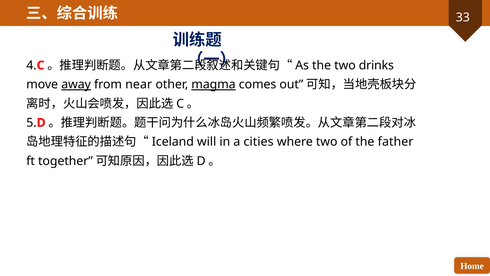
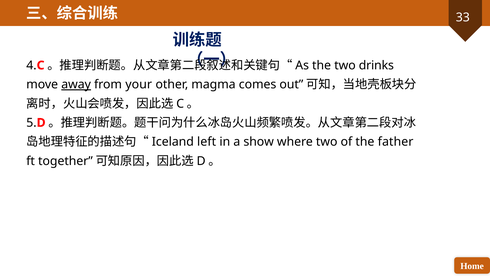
near: near -> your
magma underline: present -> none
will: will -> left
cities: cities -> show
